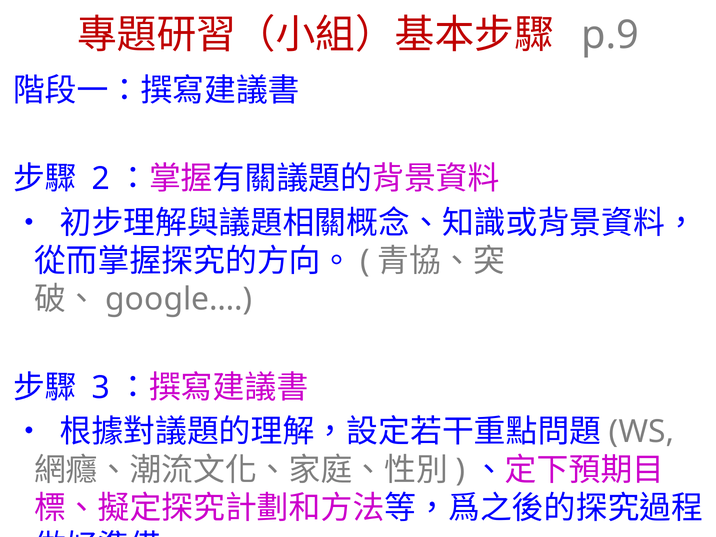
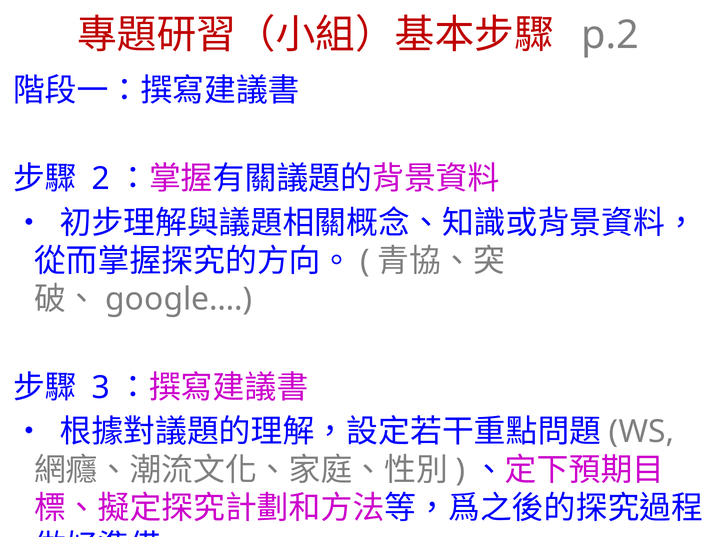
p.9: p.9 -> p.2
